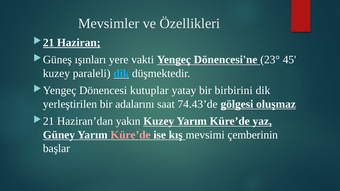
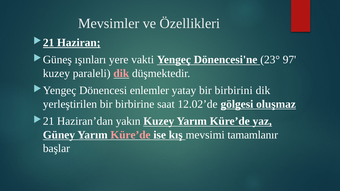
45: 45 -> 97
dik at (121, 73) colour: light blue -> pink
kutuplar: kutuplar -> enlemler
adalarını: adalarını -> birbirine
74.43’de: 74.43’de -> 12.02’de
çemberinin: çemberinin -> tamamlanır
